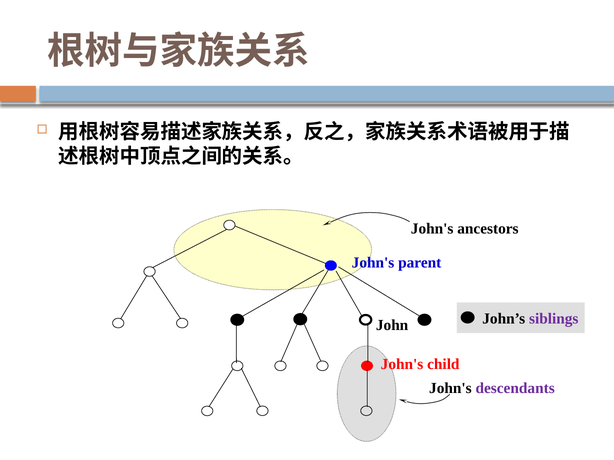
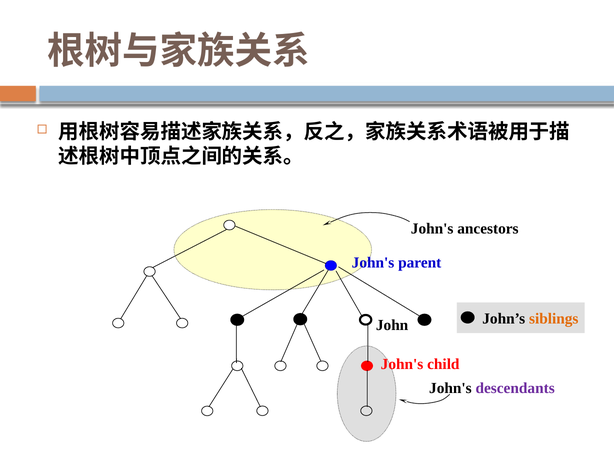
siblings colour: purple -> orange
